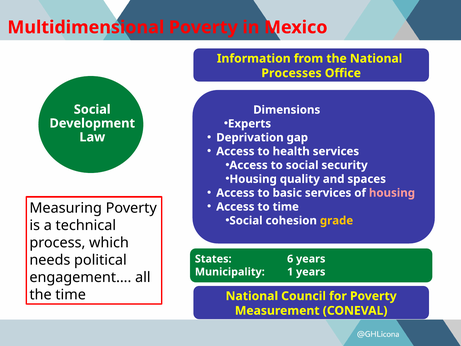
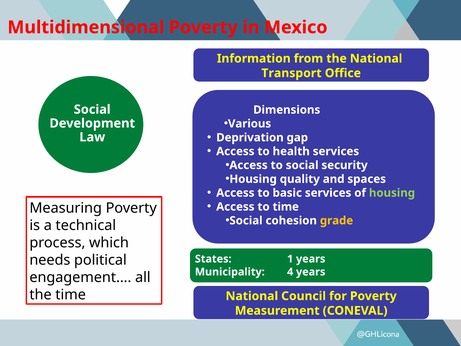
Processes: Processes -> Transport
Experts: Experts -> Various
housing at (392, 193) colour: pink -> light green
6: 6 -> 1
1: 1 -> 4
